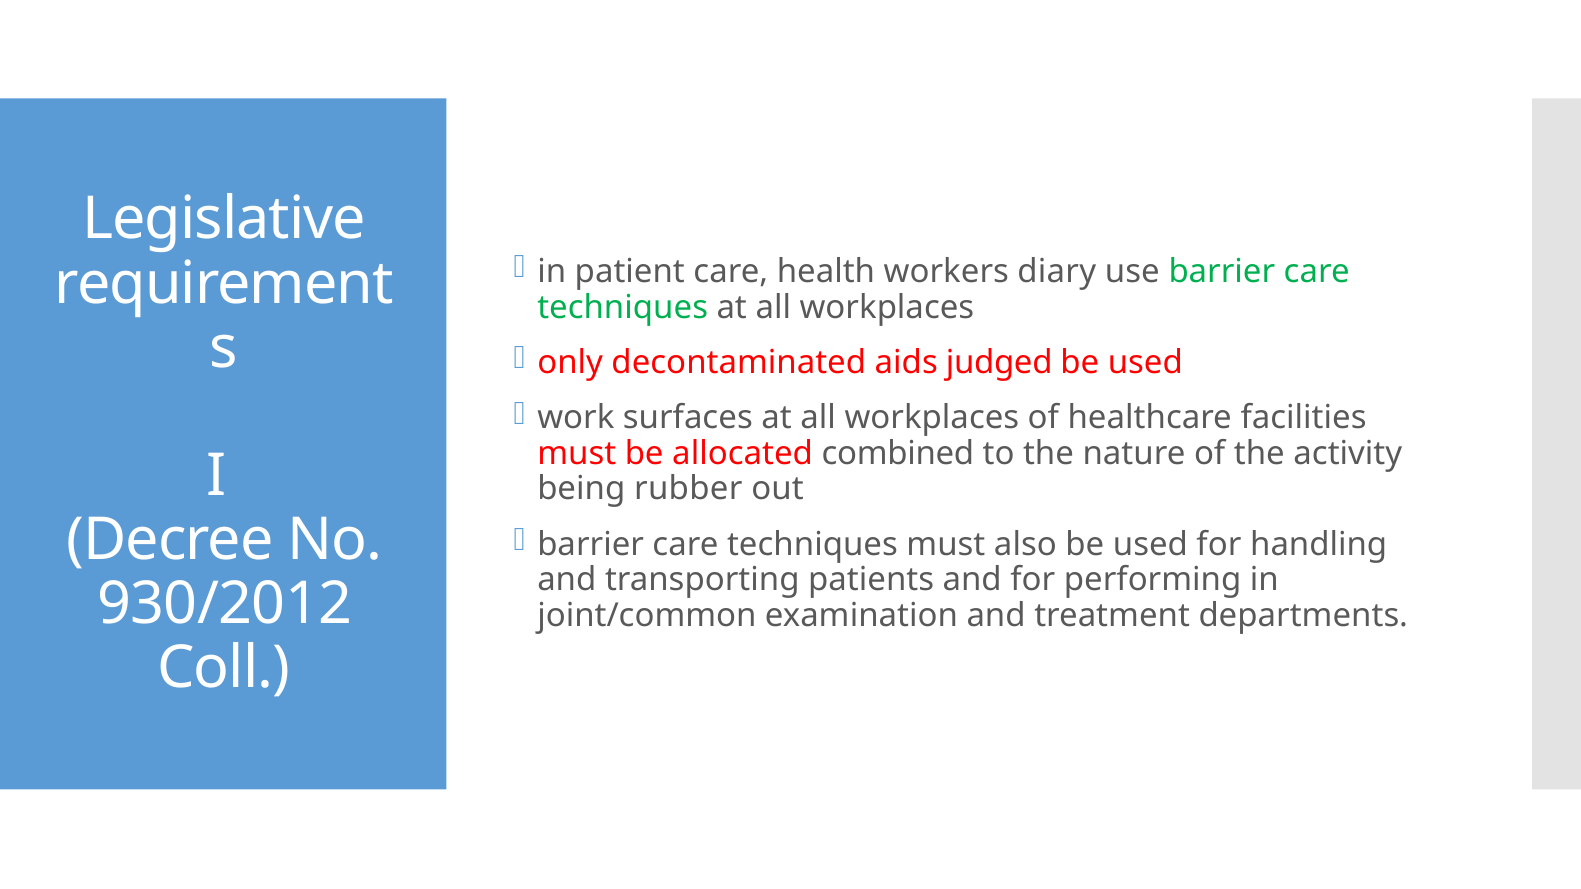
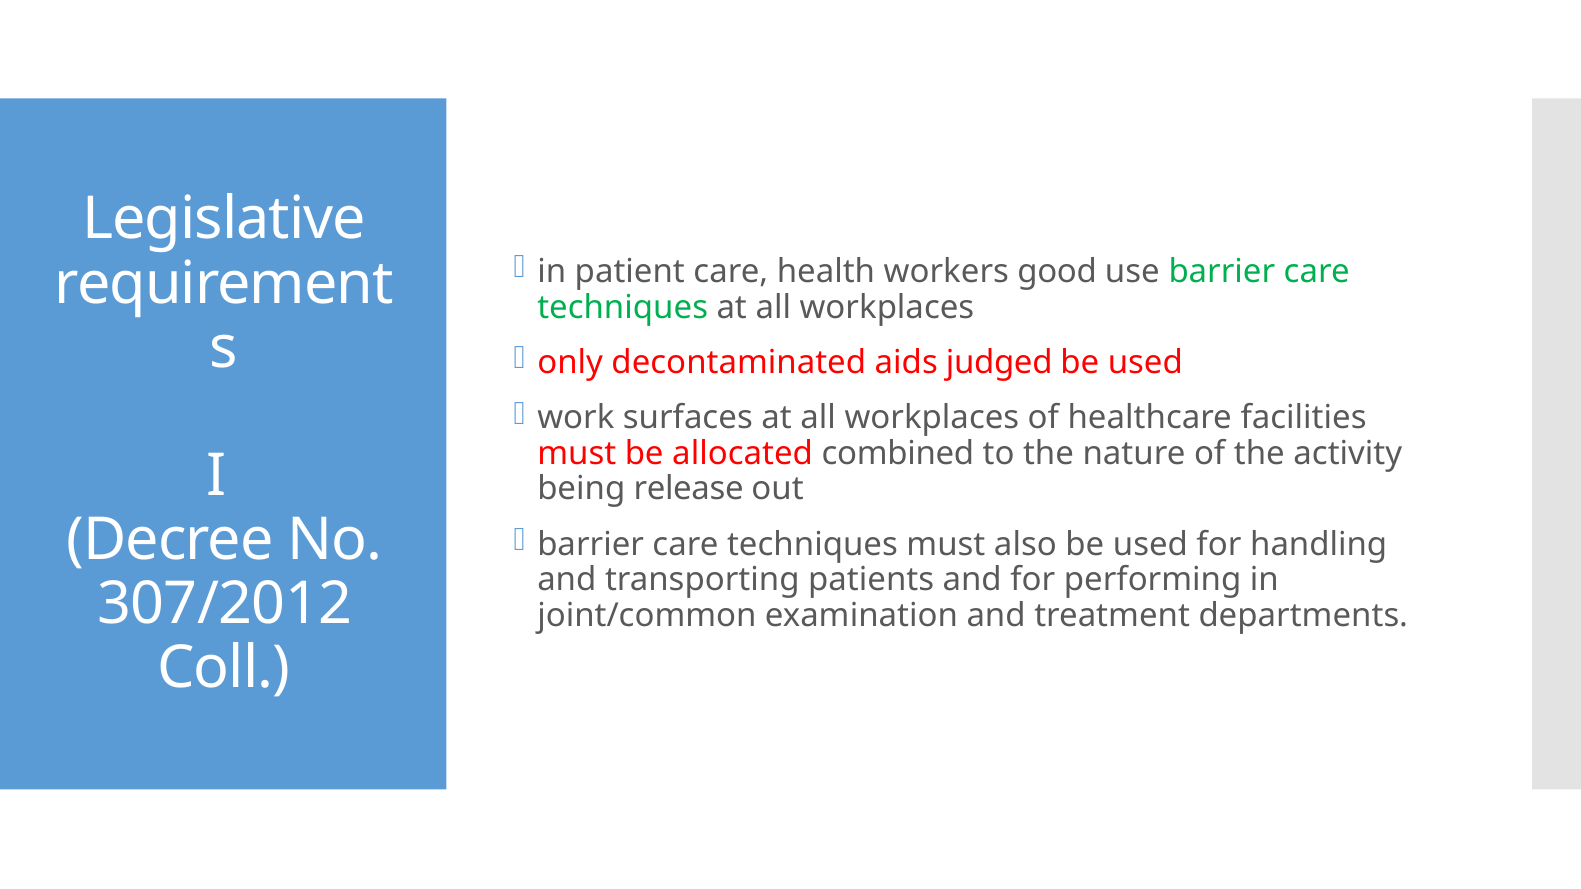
diary: diary -> good
rubber: rubber -> release
930/2012: 930/2012 -> 307/2012
